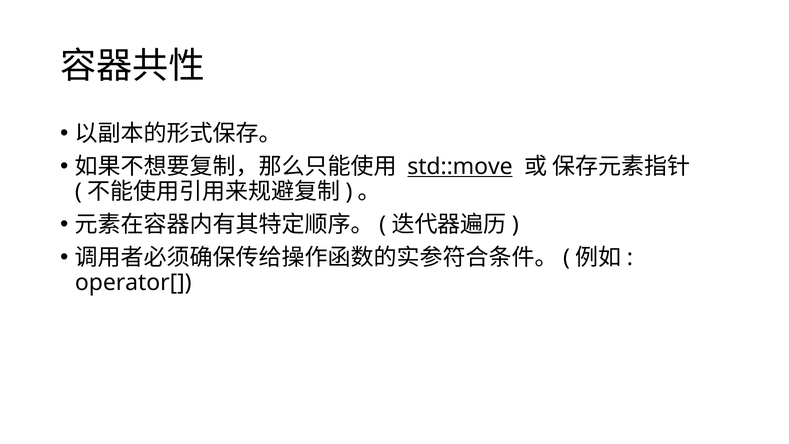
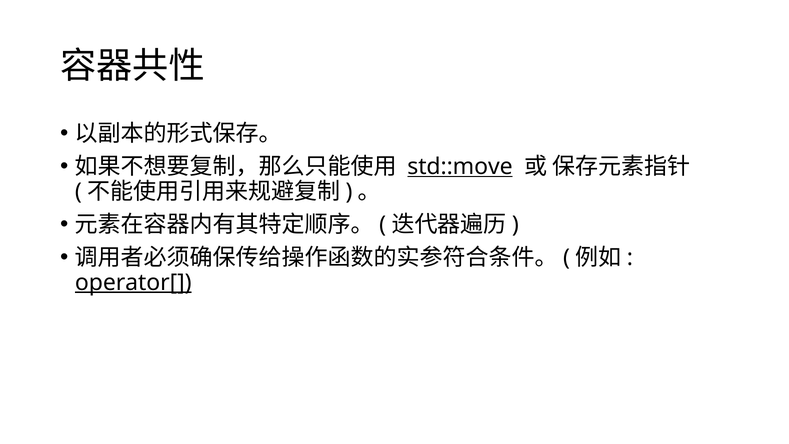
operator[ underline: none -> present
